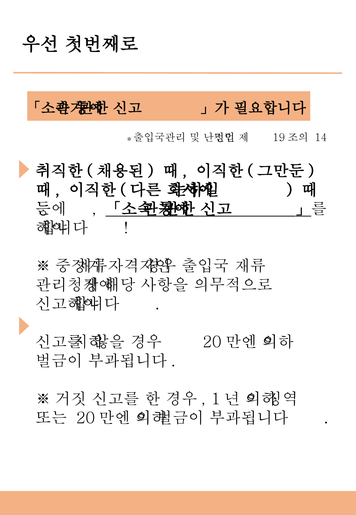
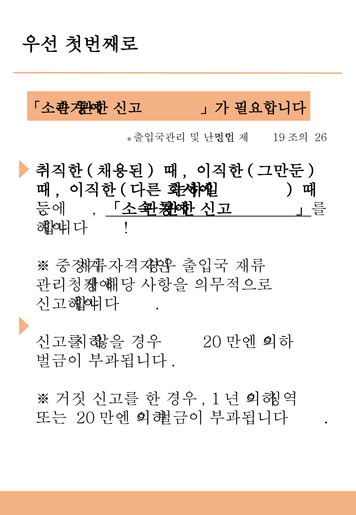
14: 14 -> 26
